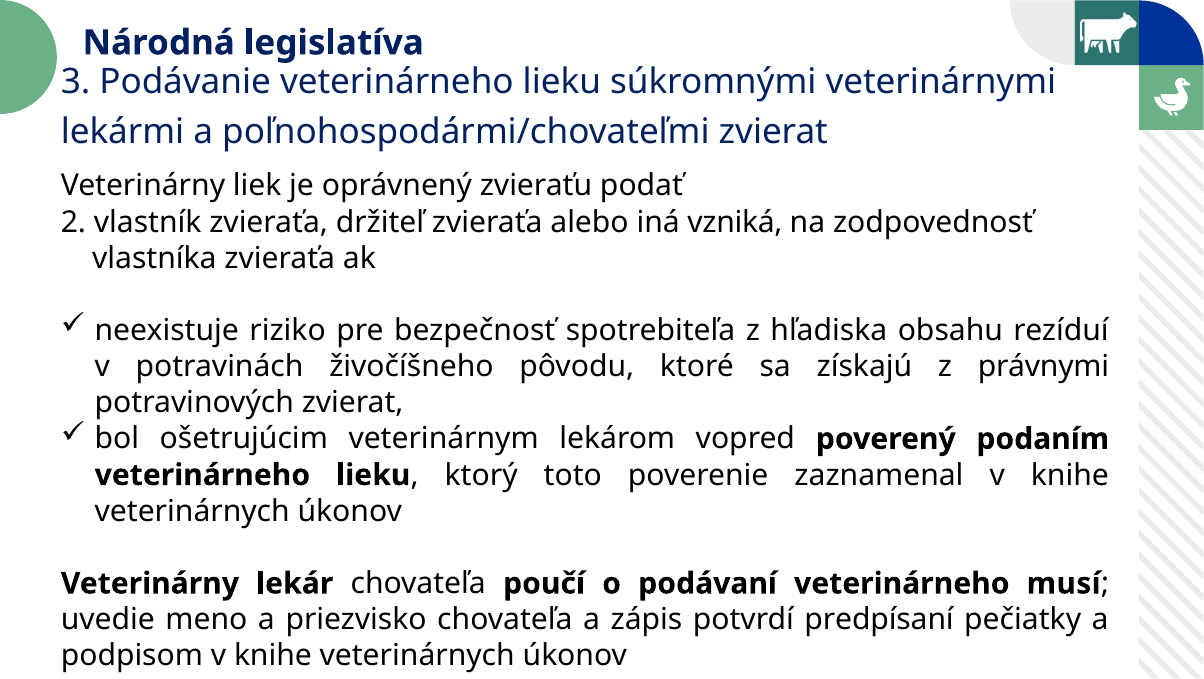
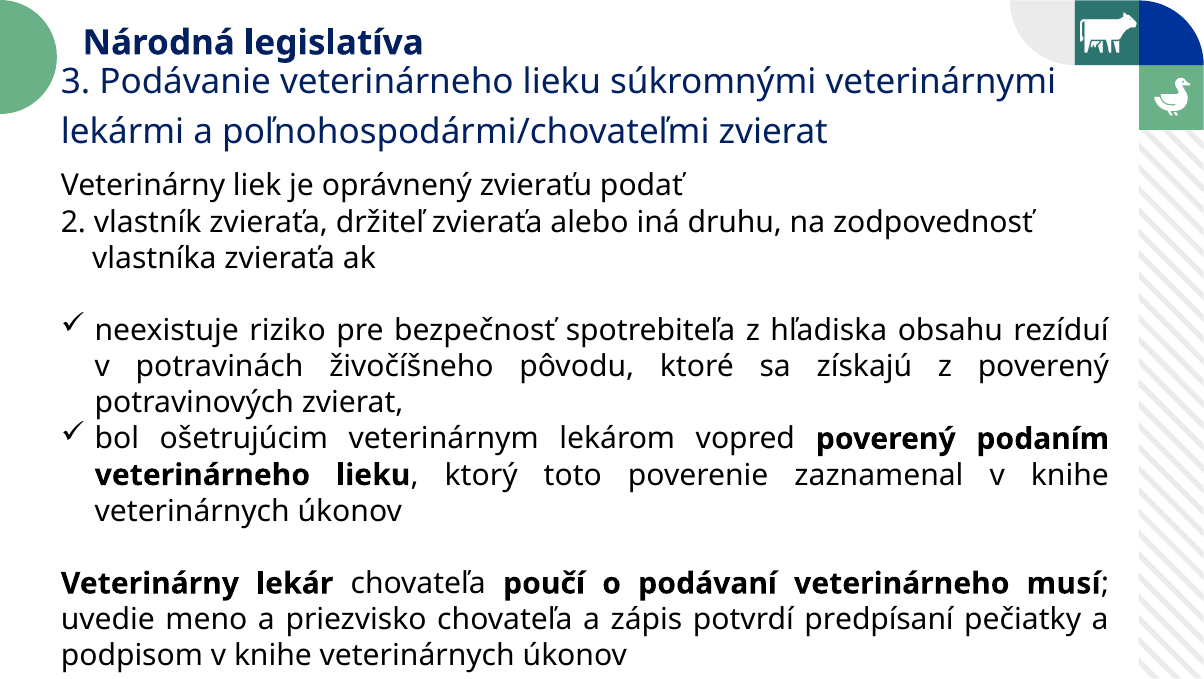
vzniká: vzniká -> druhu
z právnymi: právnymi -> poverený
